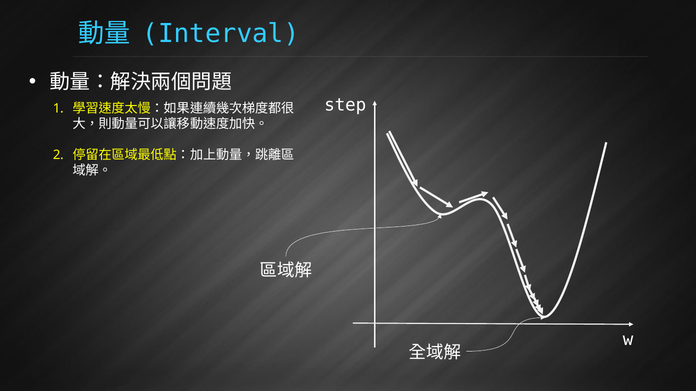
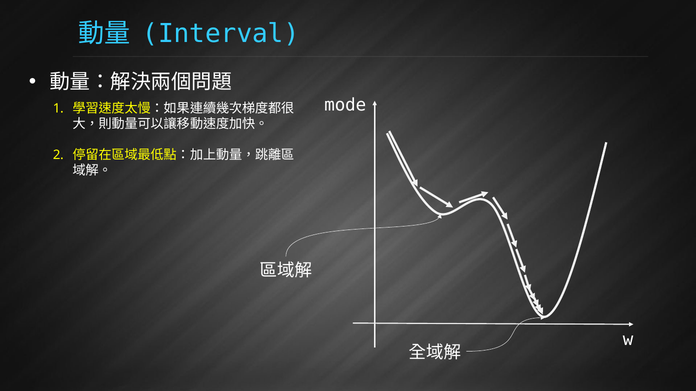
step: step -> mode
